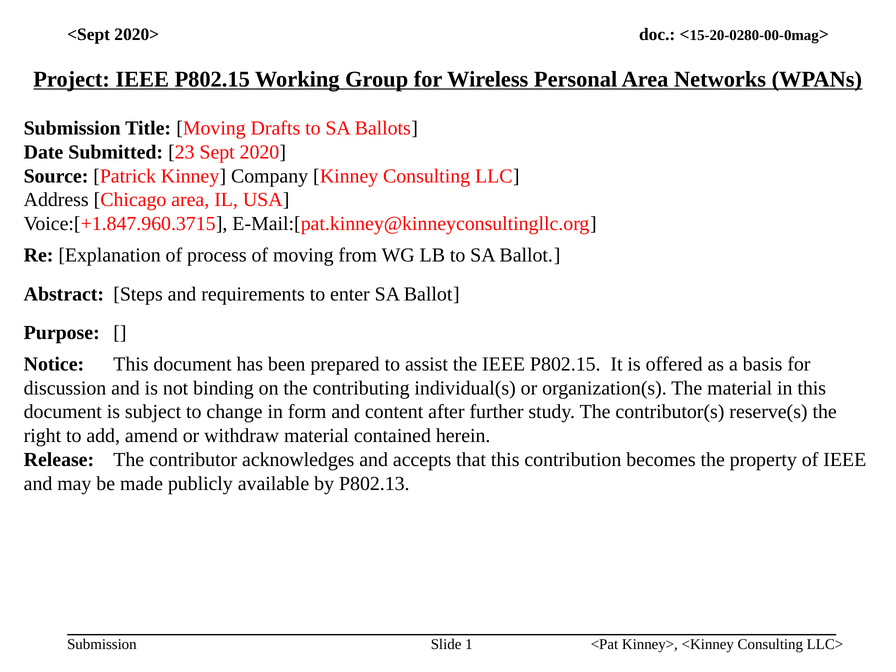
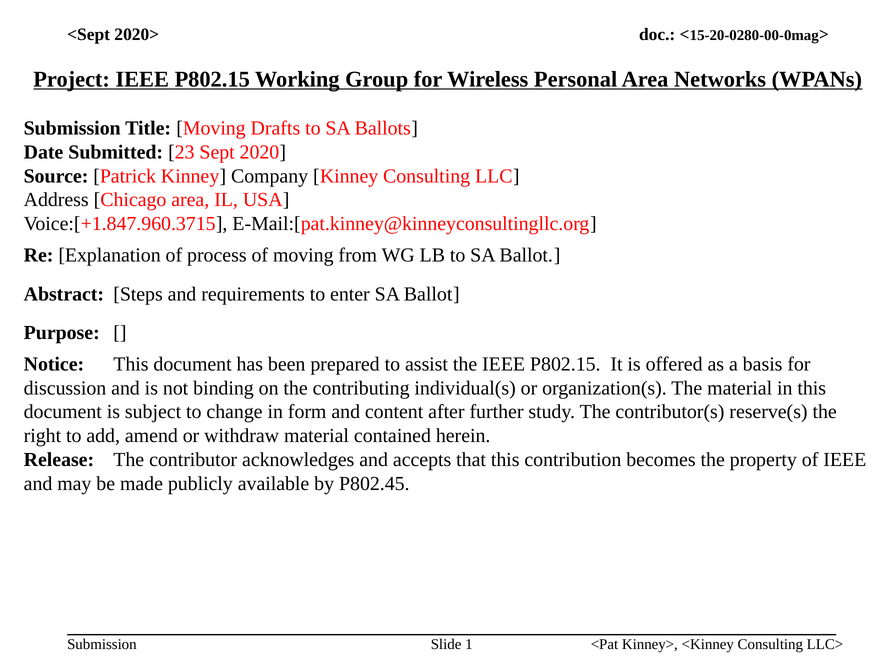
P802.13: P802.13 -> P802.45
